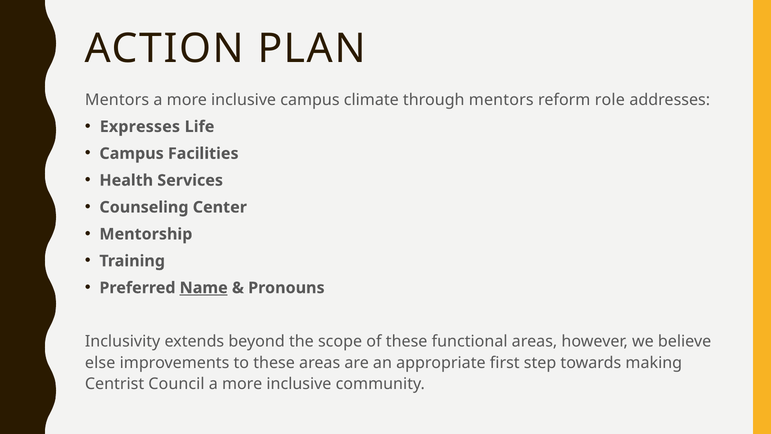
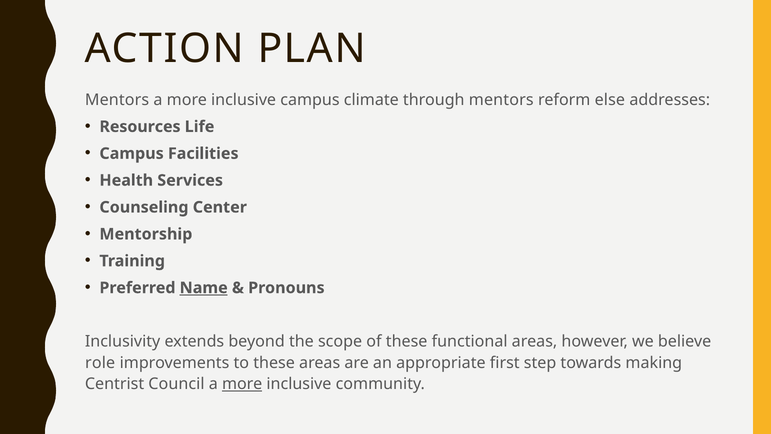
role: role -> else
Expresses: Expresses -> Resources
else: else -> role
more at (242, 384) underline: none -> present
